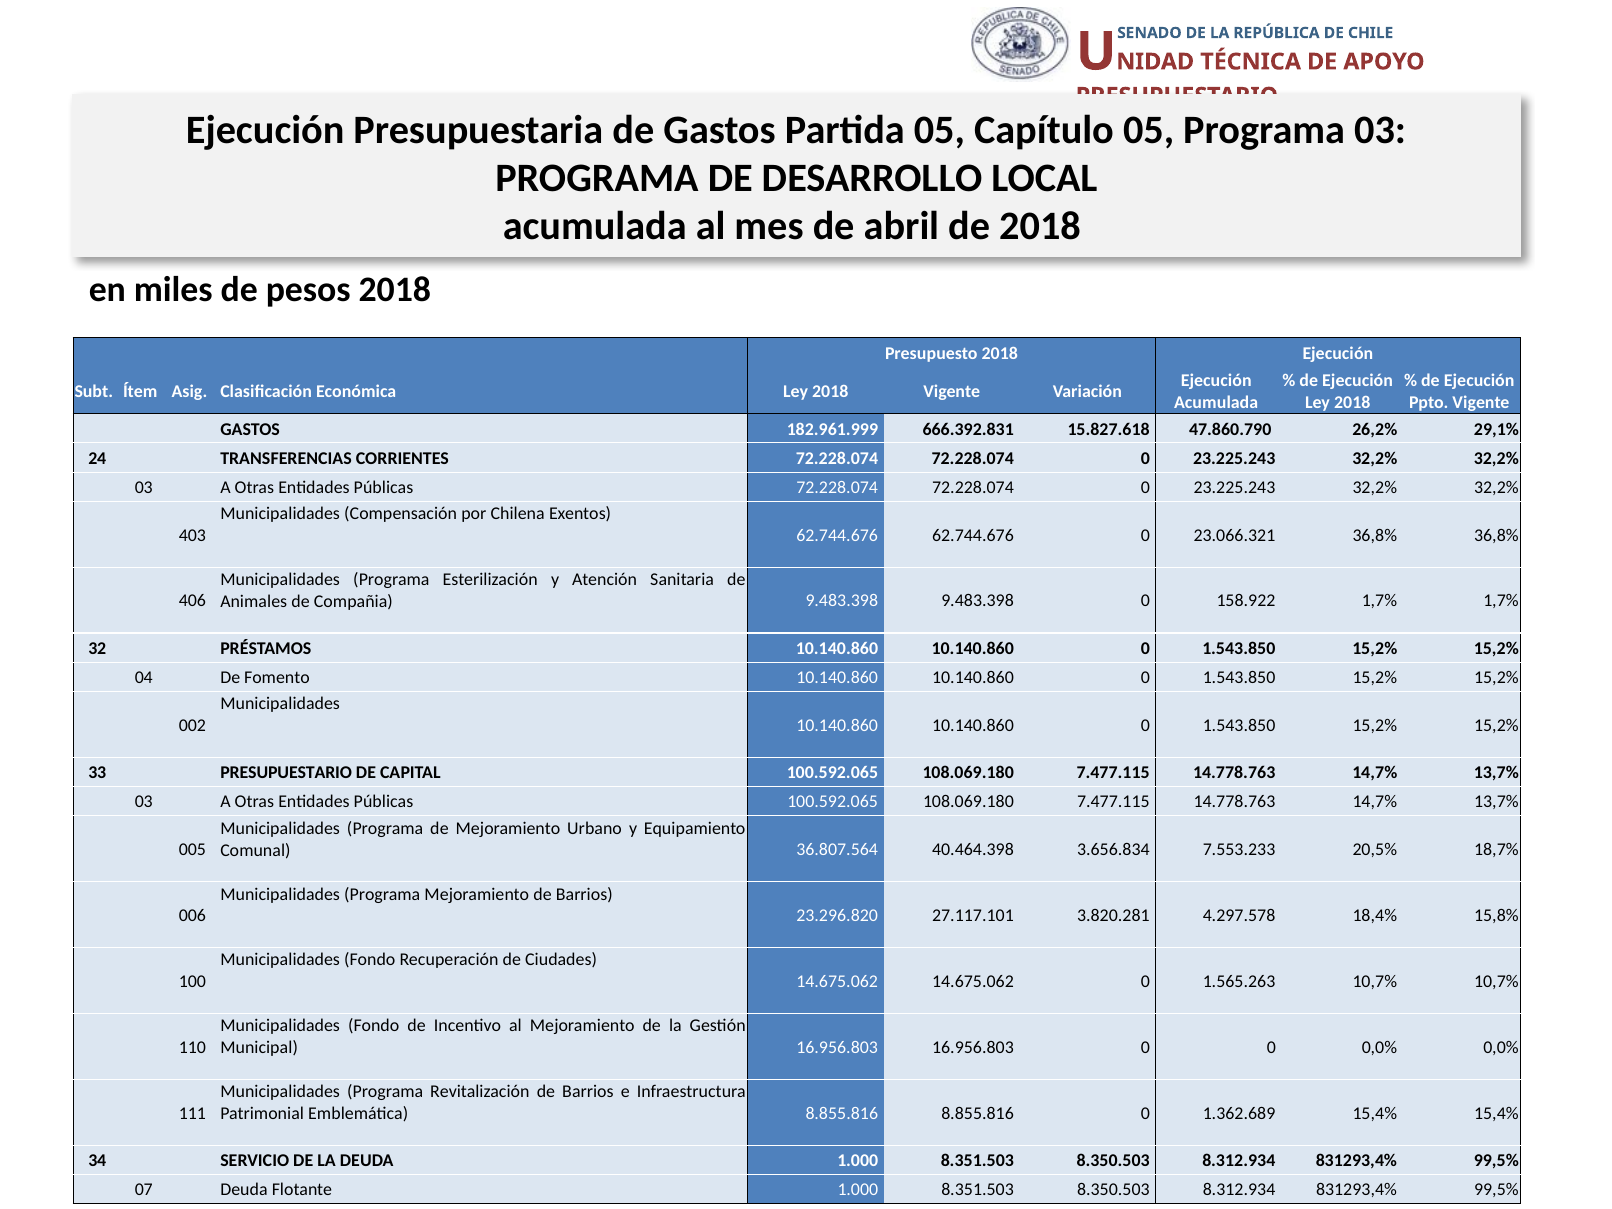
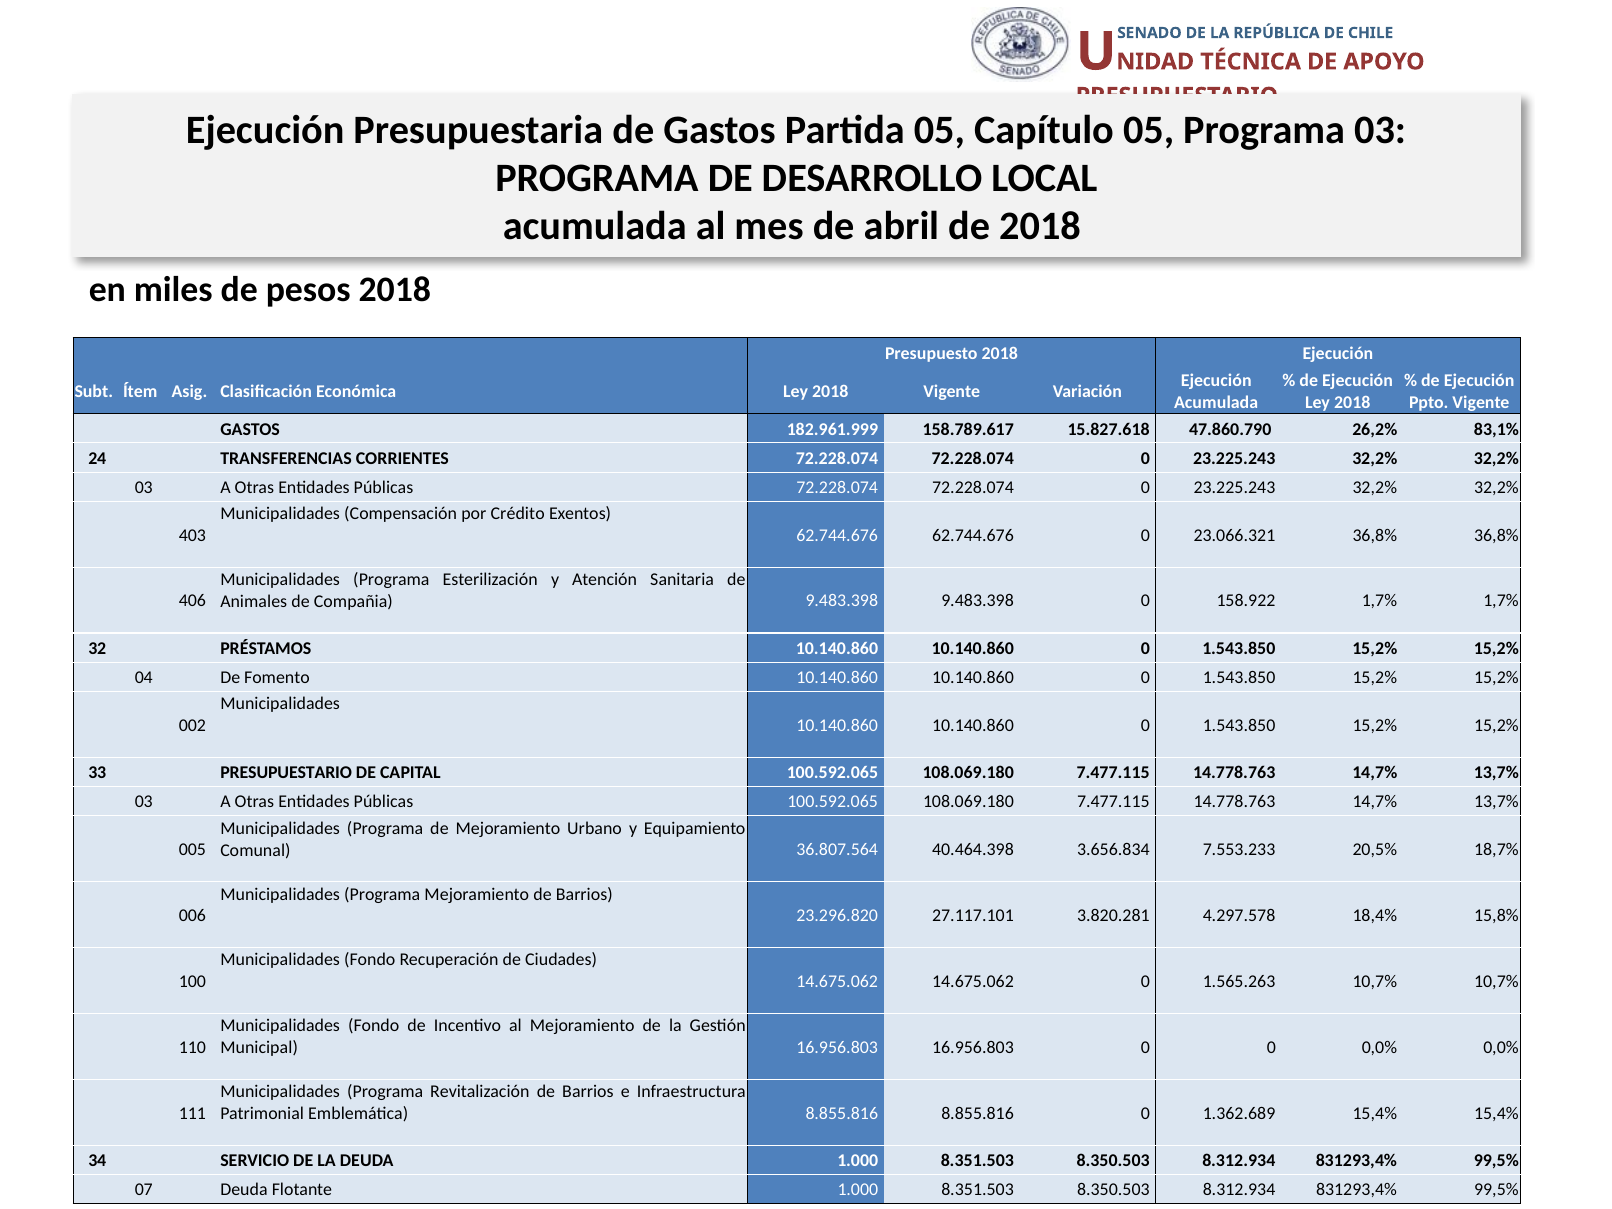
666.392.831: 666.392.831 -> 158.789.617
29,1%: 29,1% -> 83,1%
Chilena: Chilena -> Crédito
